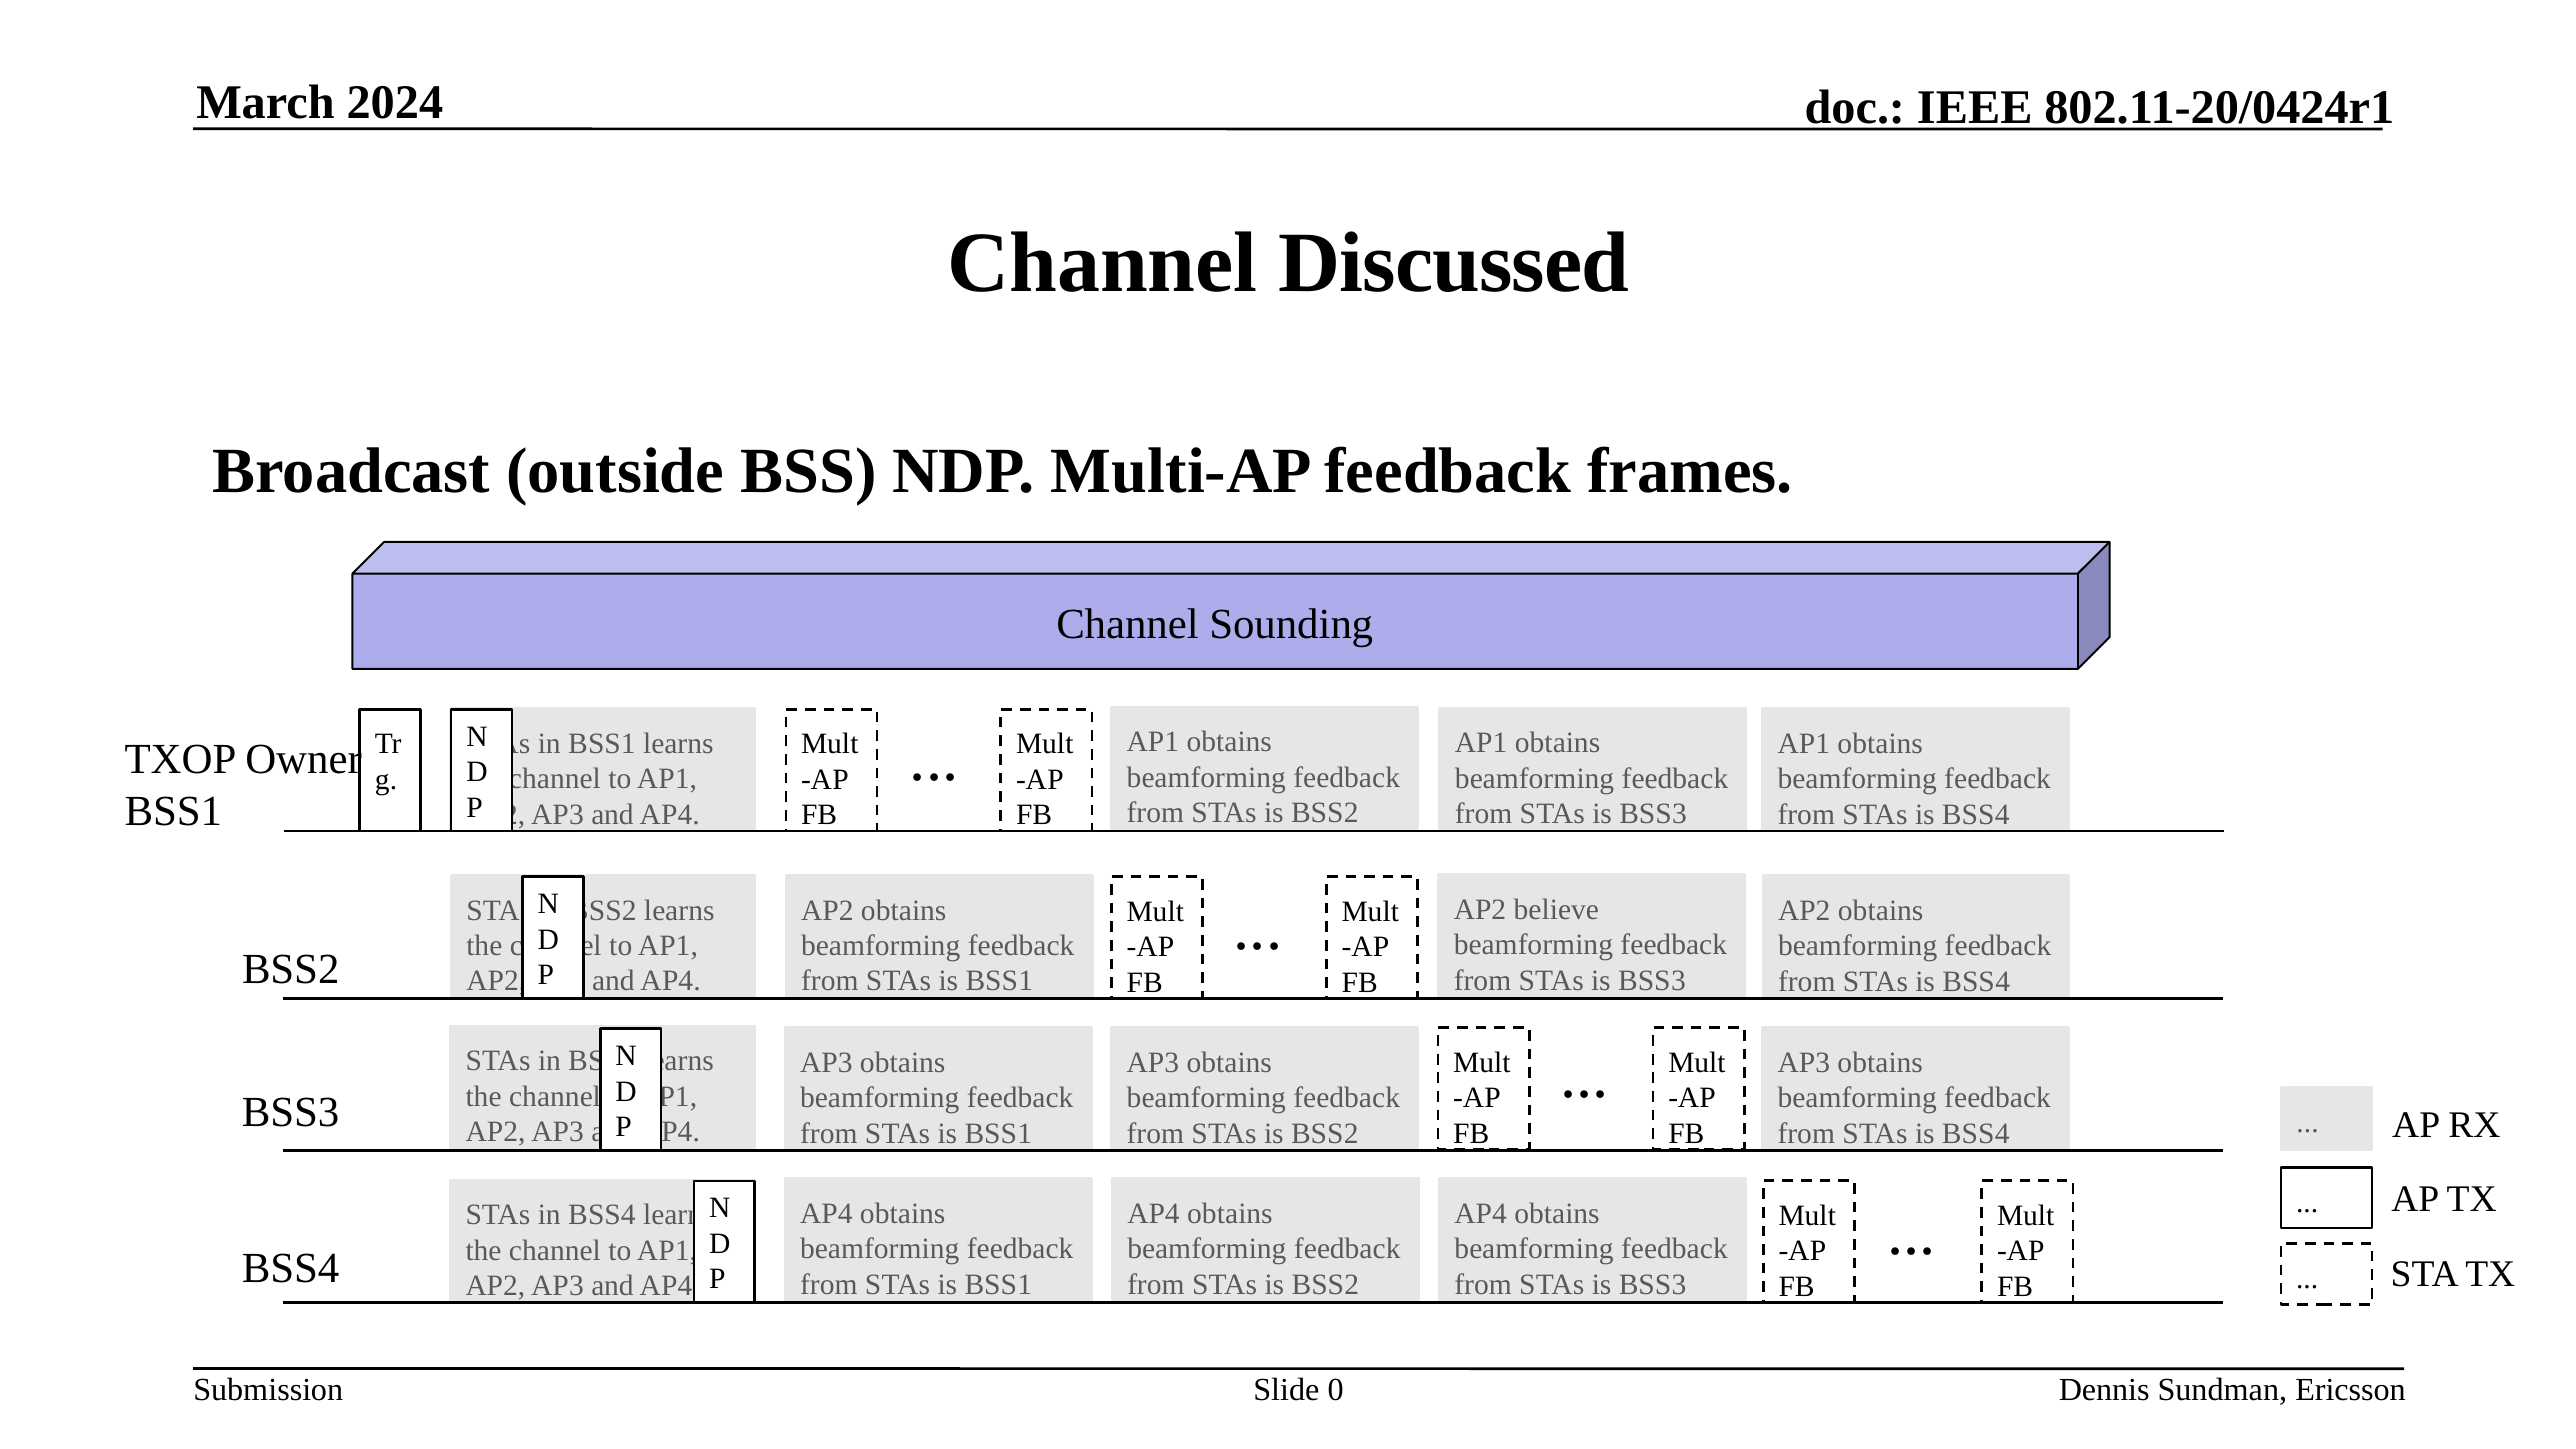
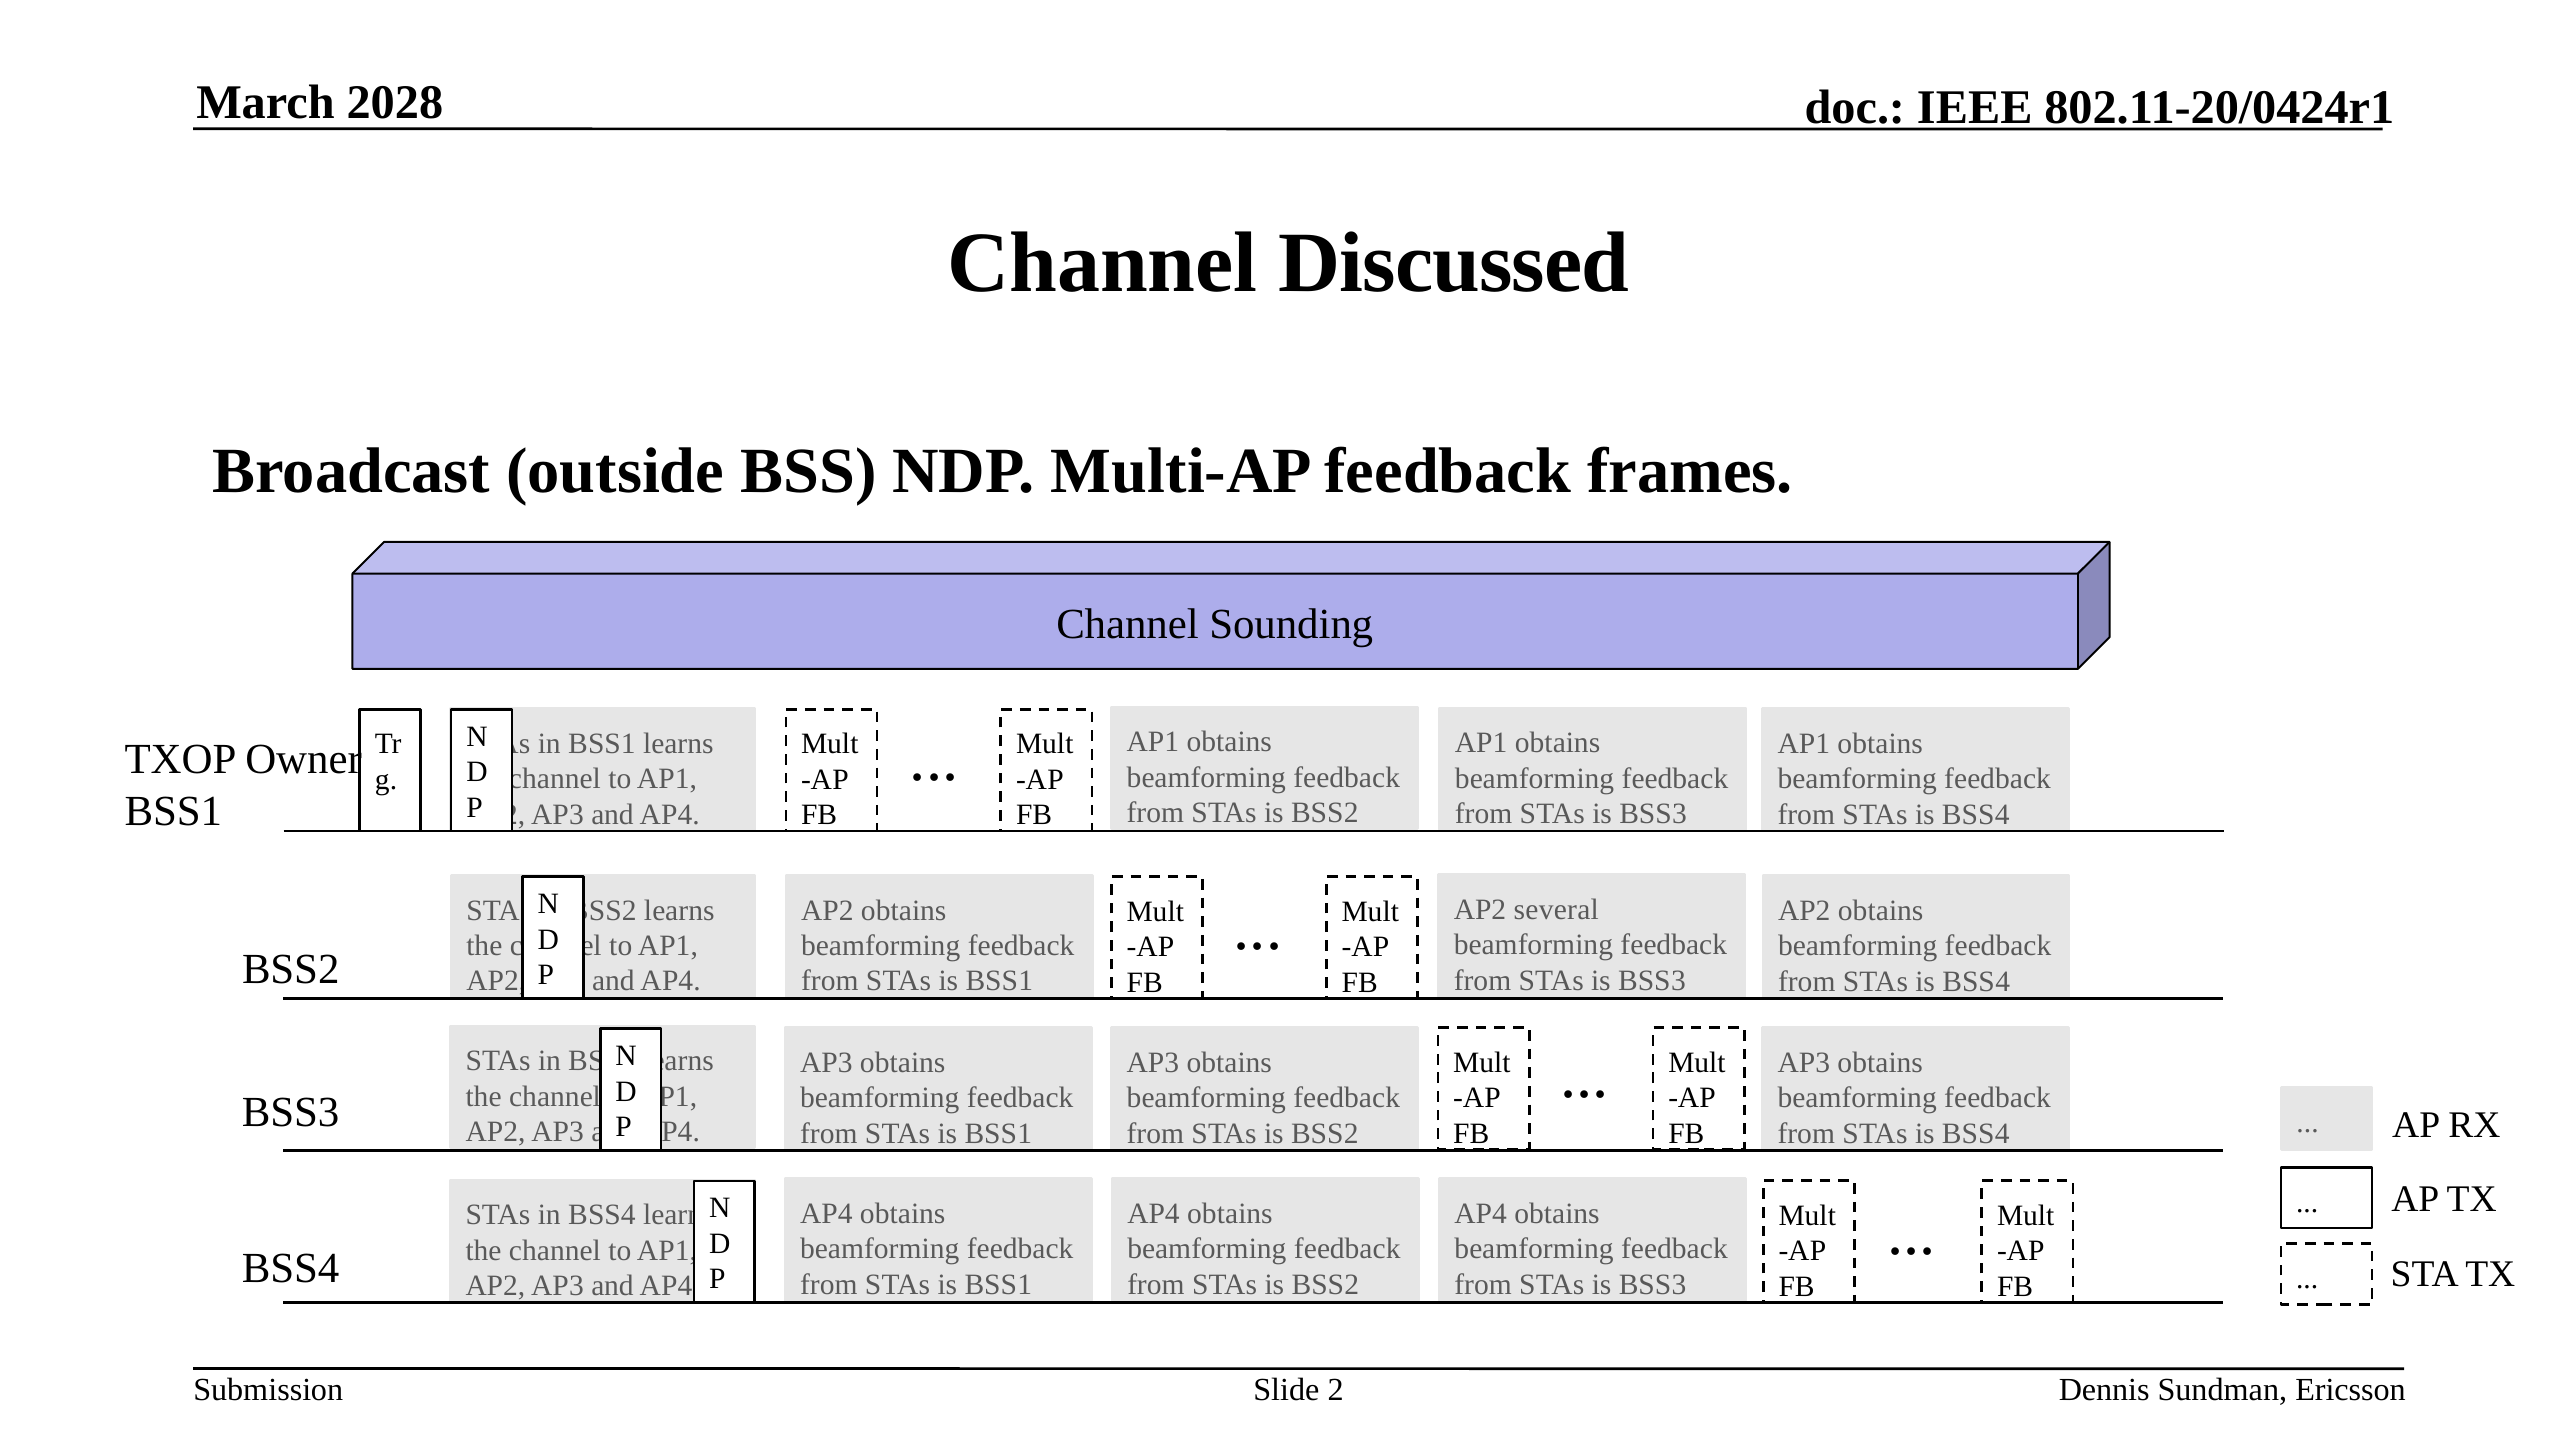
2024: 2024 -> 2028
believe: believe -> several
0: 0 -> 2
